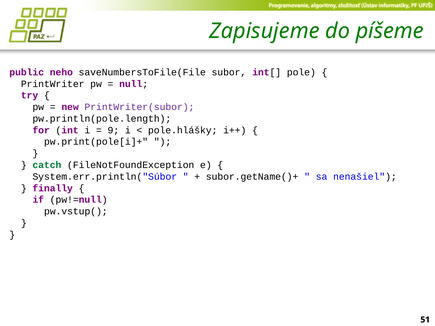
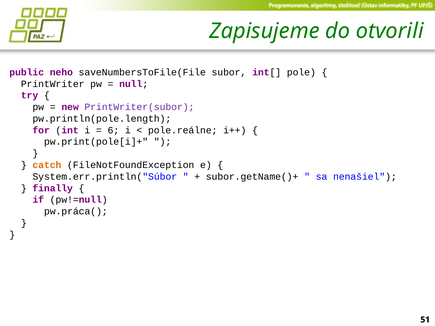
píšeme: píšeme -> otvorili
9: 9 -> 6
pole.hlášky: pole.hlášky -> pole.reálne
catch colour: green -> orange
pw.vstup(: pw.vstup( -> pw.práca(
